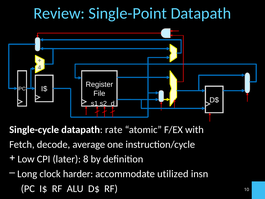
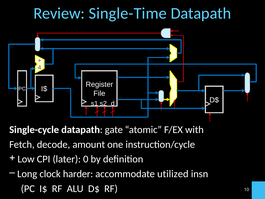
Single-Point: Single-Point -> Single-Time
rate: rate -> gate
average: average -> amount
8: 8 -> 0
